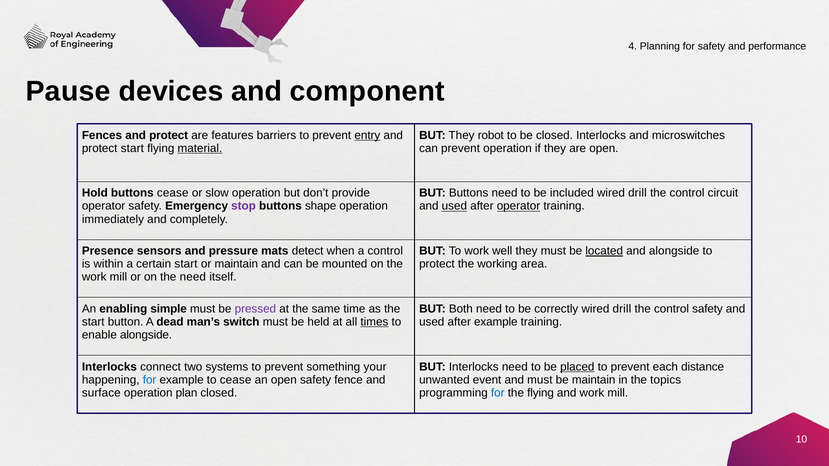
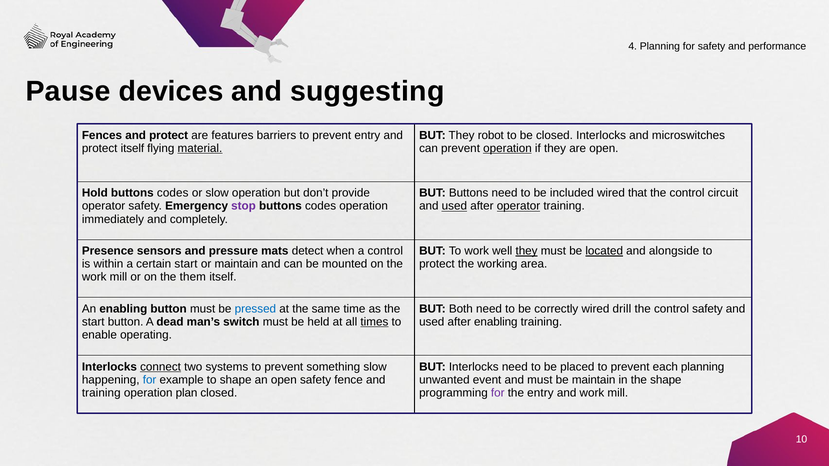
component: component -> suggesting
entry at (367, 135) underline: present -> none
protect start: start -> itself
operation at (507, 148) underline: none -> present
Hold buttons cease: cease -> codes
drill at (637, 193): drill -> that
shape at (321, 206): shape -> codes
they at (527, 251) underline: none -> present
the need: need -> them
enabling simple: simple -> button
pressed colour: purple -> blue
after example: example -> enabling
enable alongside: alongside -> operating
connect underline: none -> present
something your: your -> slow
placed underline: present -> none
each distance: distance -> planning
to cease: cease -> shape
the topics: topics -> shape
surface at (101, 393): surface -> training
for at (498, 393) colour: blue -> purple
the flying: flying -> entry
